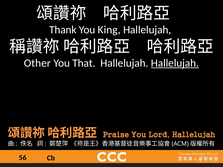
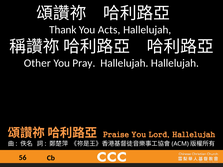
King: King -> Acts
That: That -> Pray
Hallelujah at (175, 63) underline: present -> none
